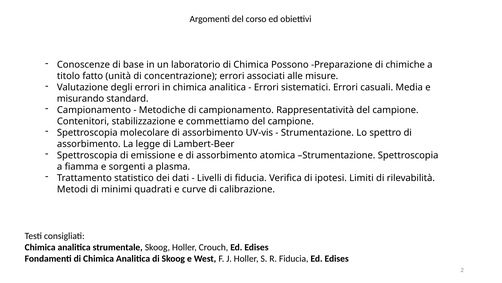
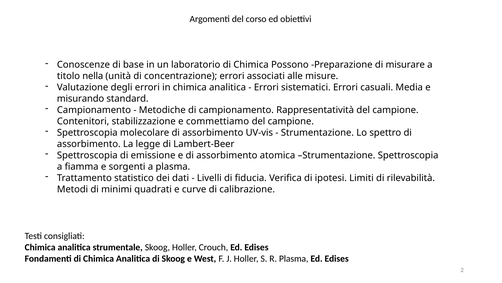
chimiche: chimiche -> misurare
fatto: fatto -> nella
R Fiducia: Fiducia -> Plasma
